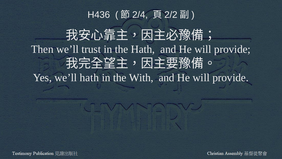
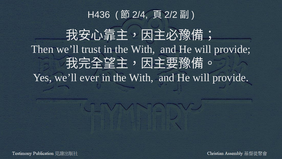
trust in the Hath: Hath -> With
we’ll hath: hath -> ever
